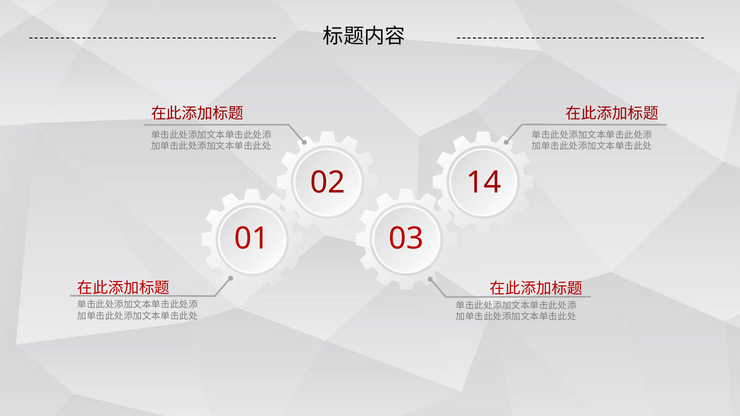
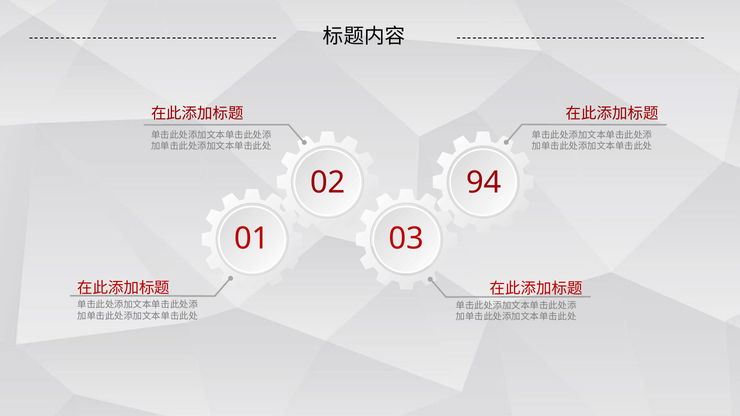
14: 14 -> 94
